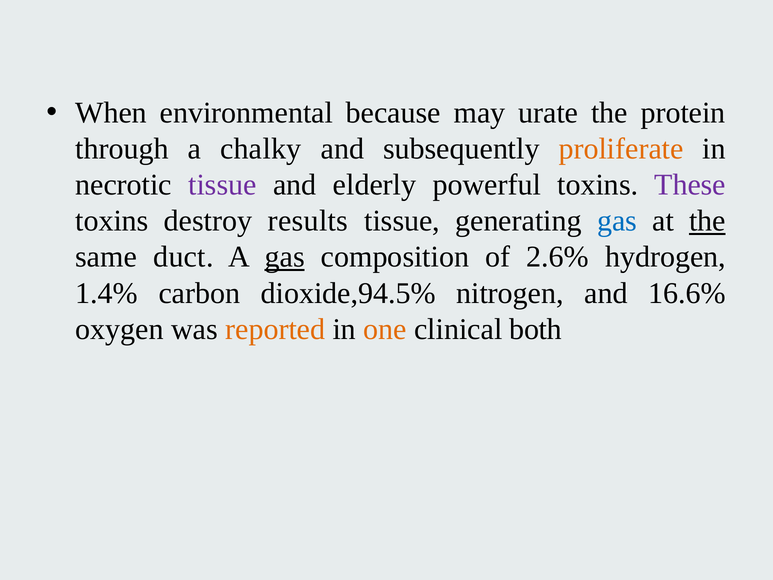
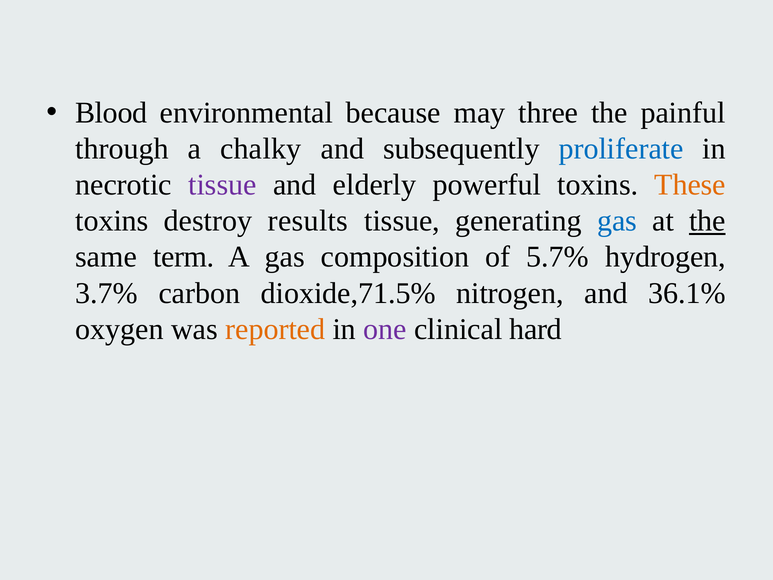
When: When -> Blood
urate: urate -> three
protein: protein -> painful
proliferate colour: orange -> blue
These colour: purple -> orange
duct: duct -> term
gas at (285, 257) underline: present -> none
2.6%: 2.6% -> 5.7%
1.4%: 1.4% -> 3.7%
dioxide,94.5%: dioxide,94.5% -> dioxide,71.5%
16.6%: 16.6% -> 36.1%
one colour: orange -> purple
both: both -> hard
